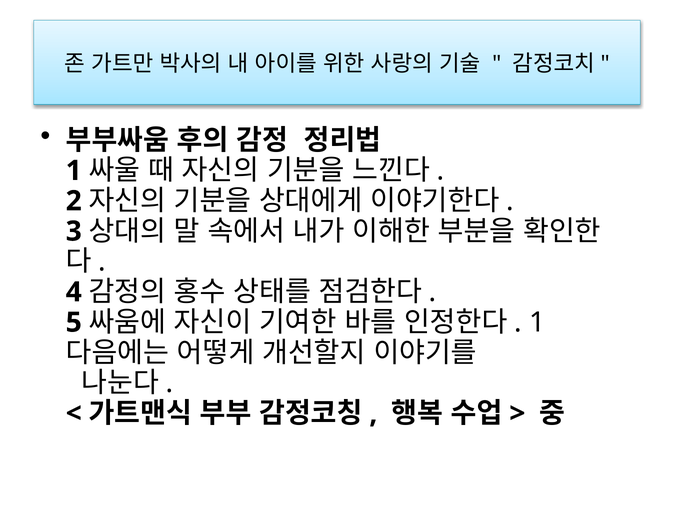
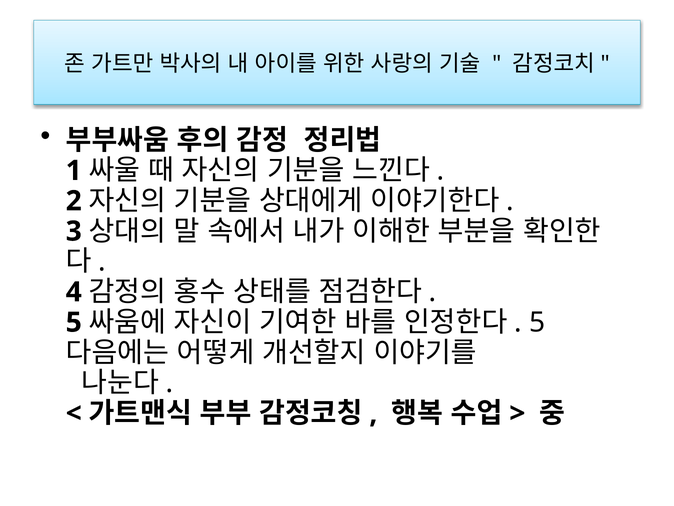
1 at (537, 322): 1 -> 5
